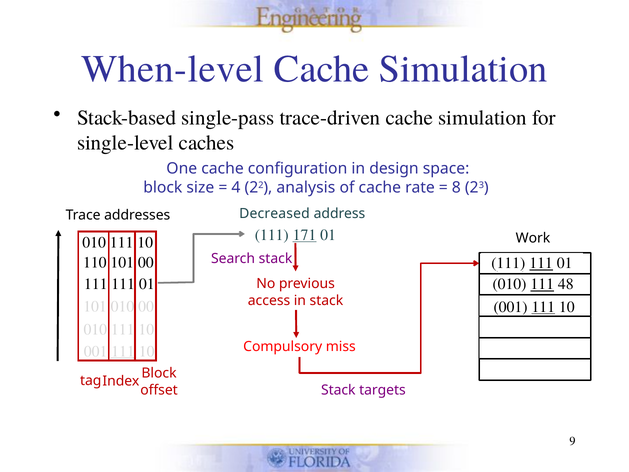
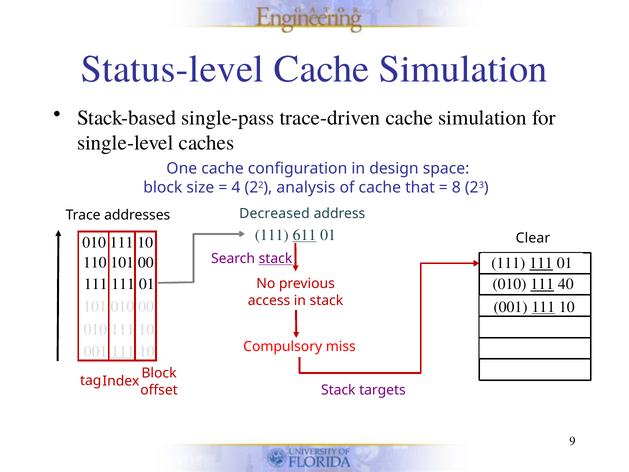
When-level: When-level -> Status-level
rate: rate -> that
171: 171 -> 611
Work: Work -> Clear
stack at (276, 259) underline: none -> present
48: 48 -> 40
